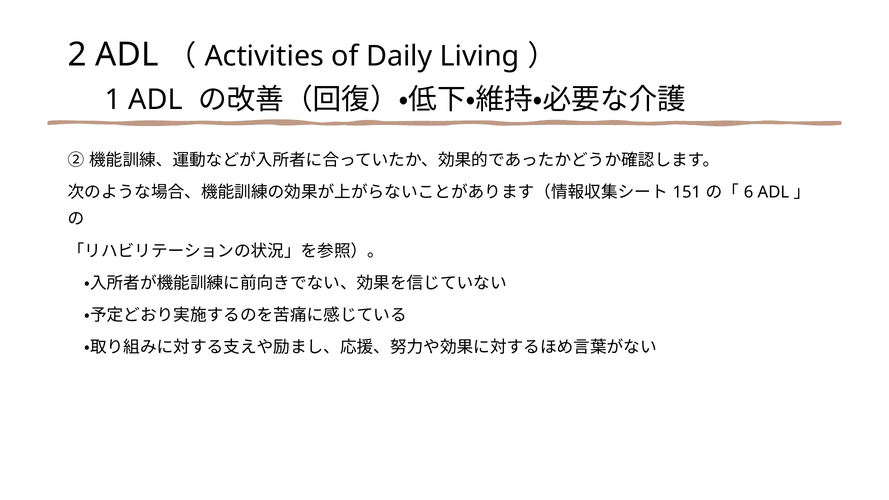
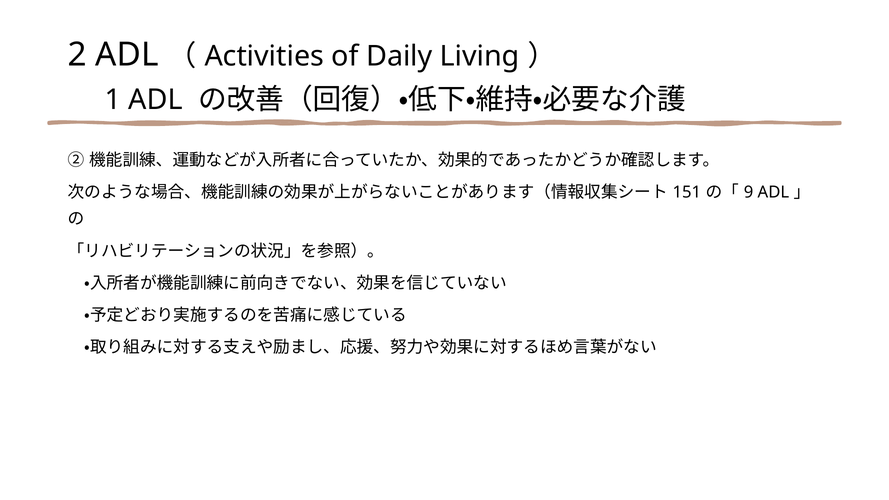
6: 6 -> 9
